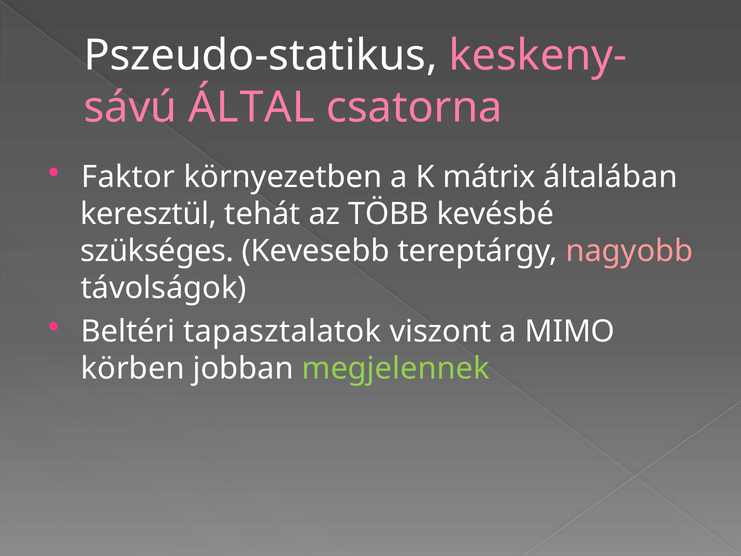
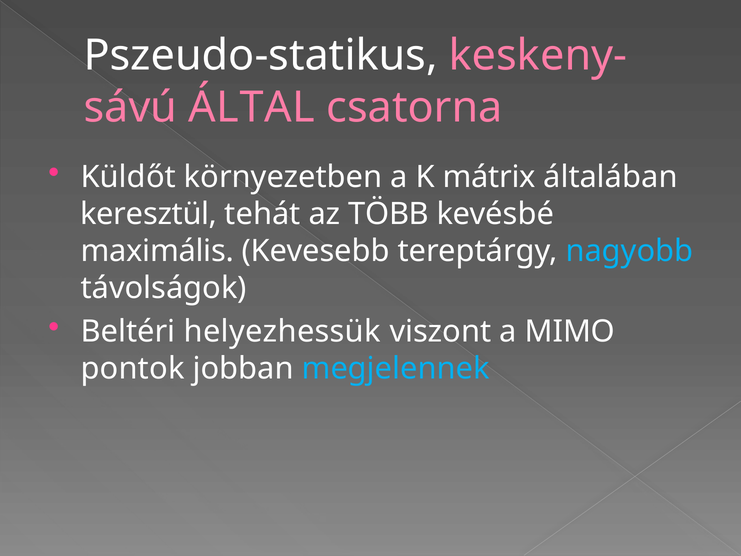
Faktor: Faktor -> Küldőt
szükséges: szükséges -> maximális
nagyobb colour: pink -> light blue
tapasztalatok: tapasztalatok -> helyezhessük
körben: körben -> pontok
megjelennek colour: light green -> light blue
